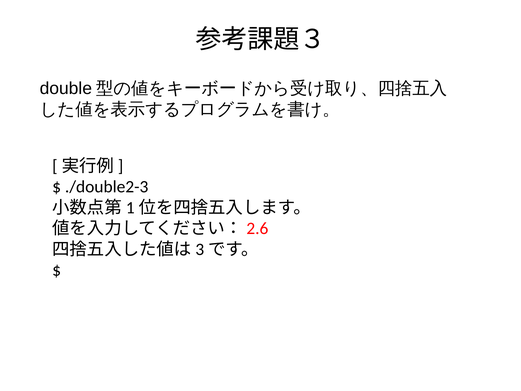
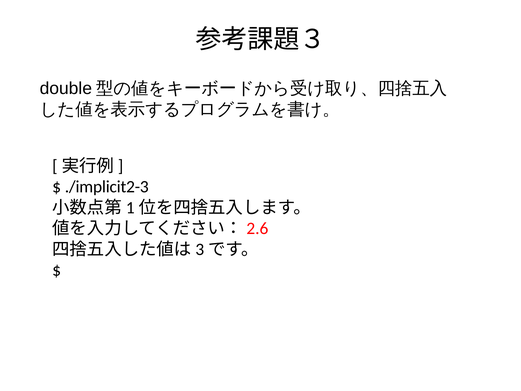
./double2-3: ./double2-3 -> ./implicit2-3
